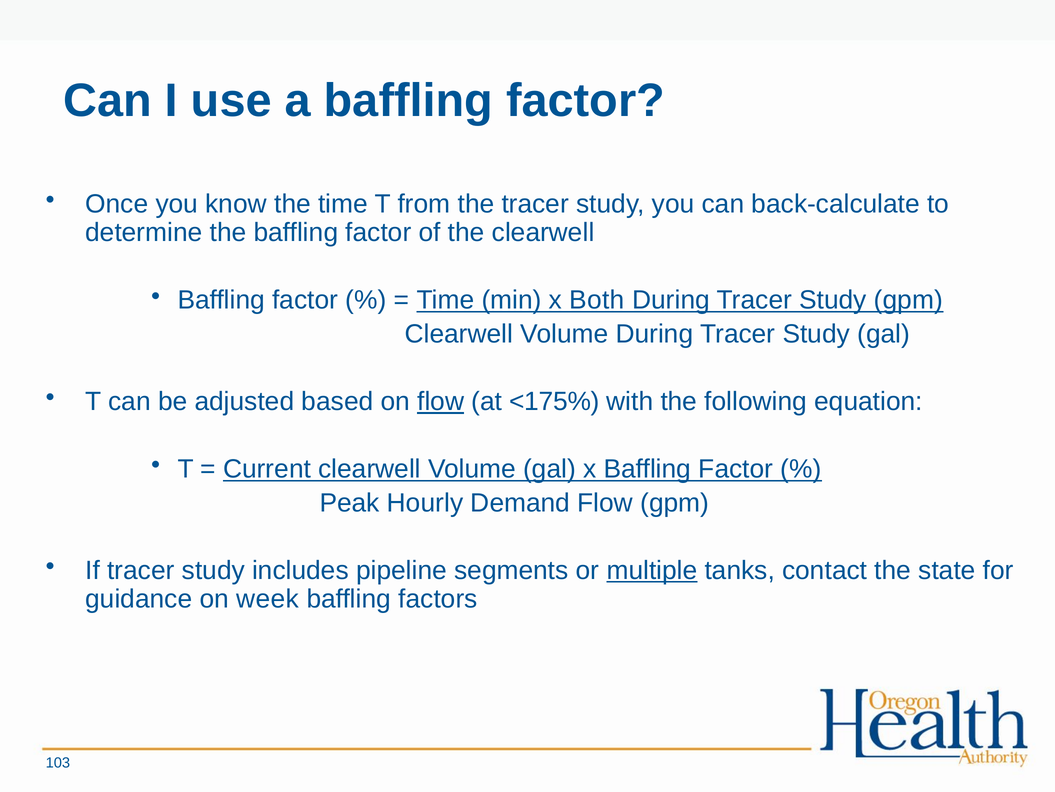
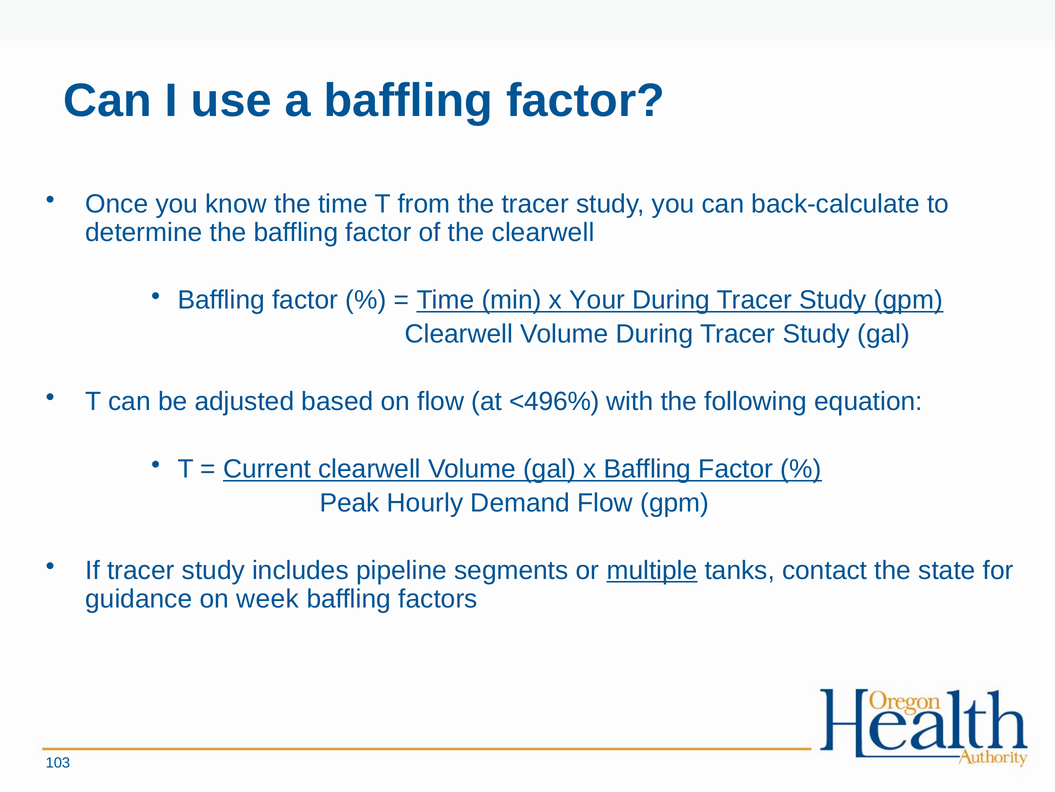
Both: Both -> Your
flow at (441, 401) underline: present -> none
<175%: <175% -> <496%
